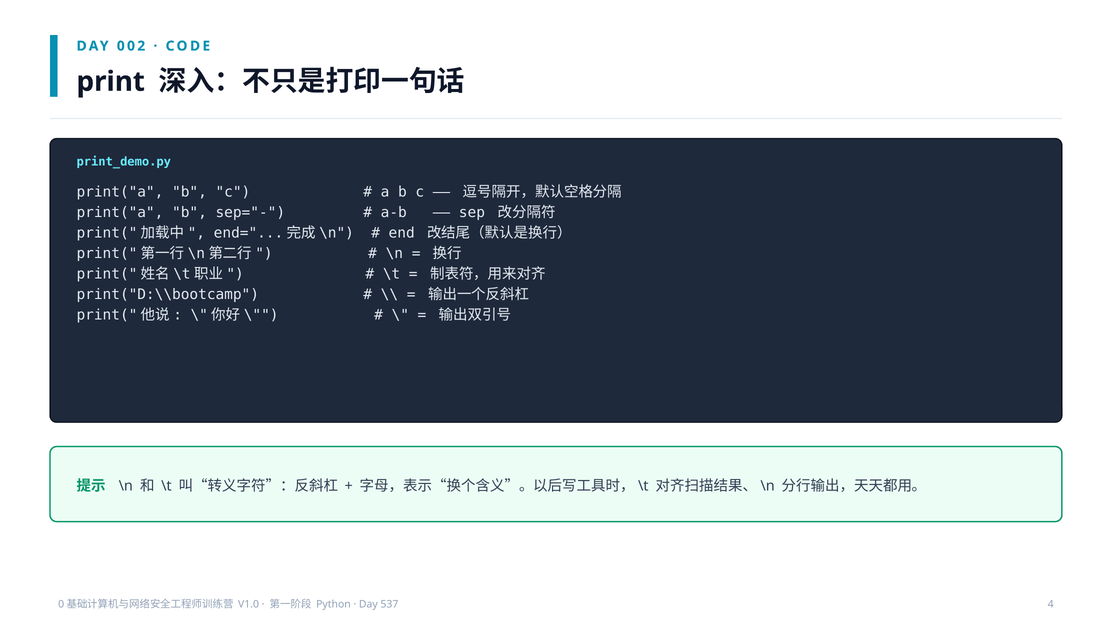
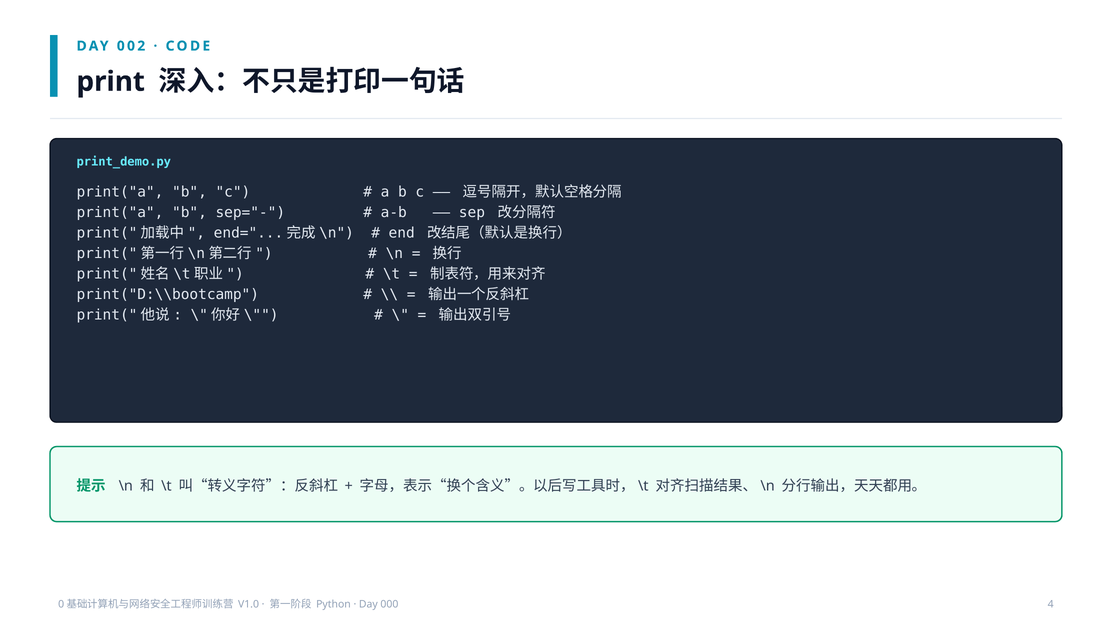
537: 537 -> 000
